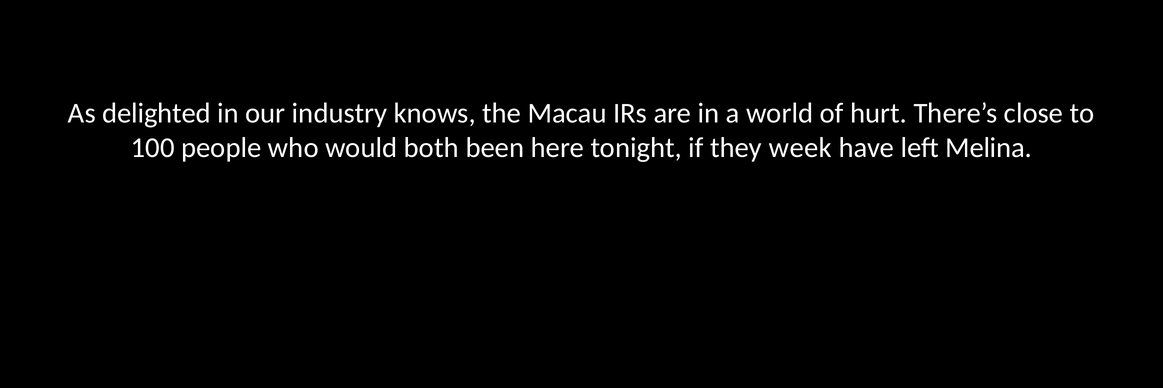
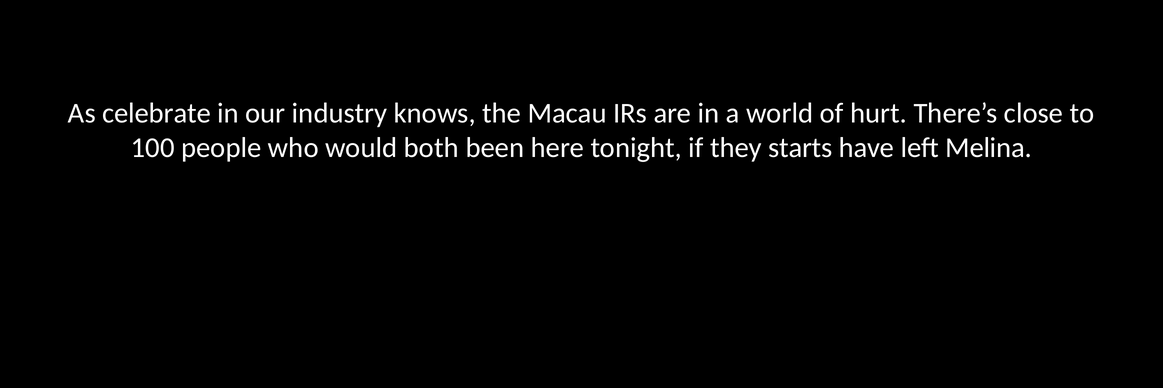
delighted: delighted -> celebrate
week: week -> starts
